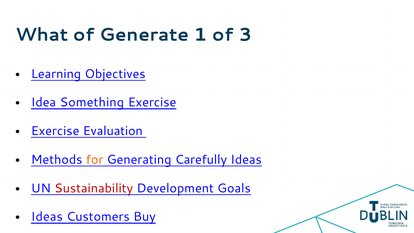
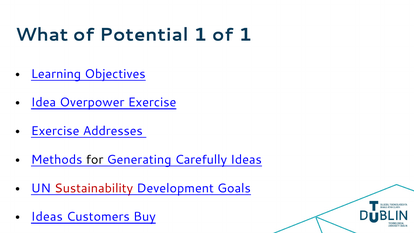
Generate: Generate -> Potential
of 3: 3 -> 1
Something: Something -> Overpower
Evaluation: Evaluation -> Addresses
for colour: orange -> black
